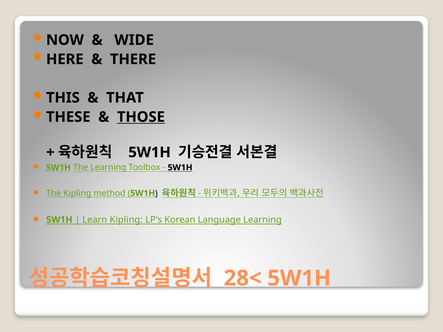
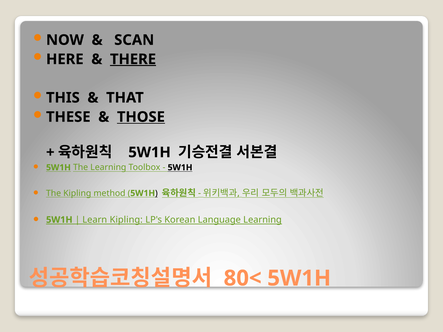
WIDE: WIDE -> SCAN
THERE underline: none -> present
28<: 28< -> 80<
